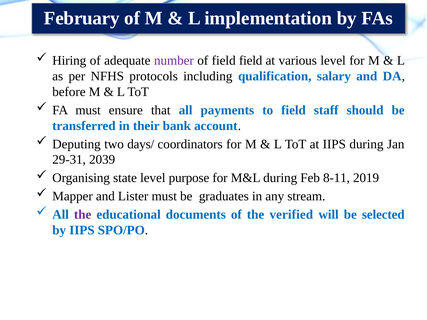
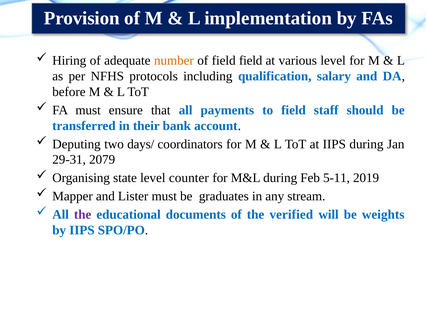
February: February -> Provision
number colour: purple -> orange
2039: 2039 -> 2079
purpose: purpose -> counter
8-11: 8-11 -> 5-11
selected: selected -> weights
